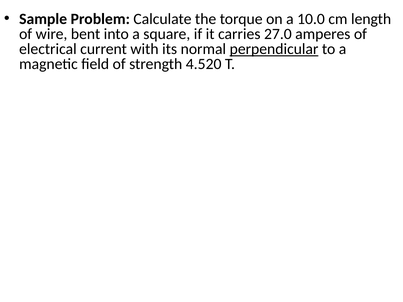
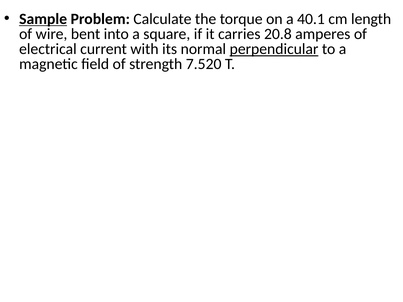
Sample underline: none -> present
10.0: 10.0 -> 40.1
27.0: 27.0 -> 20.8
4.520: 4.520 -> 7.520
